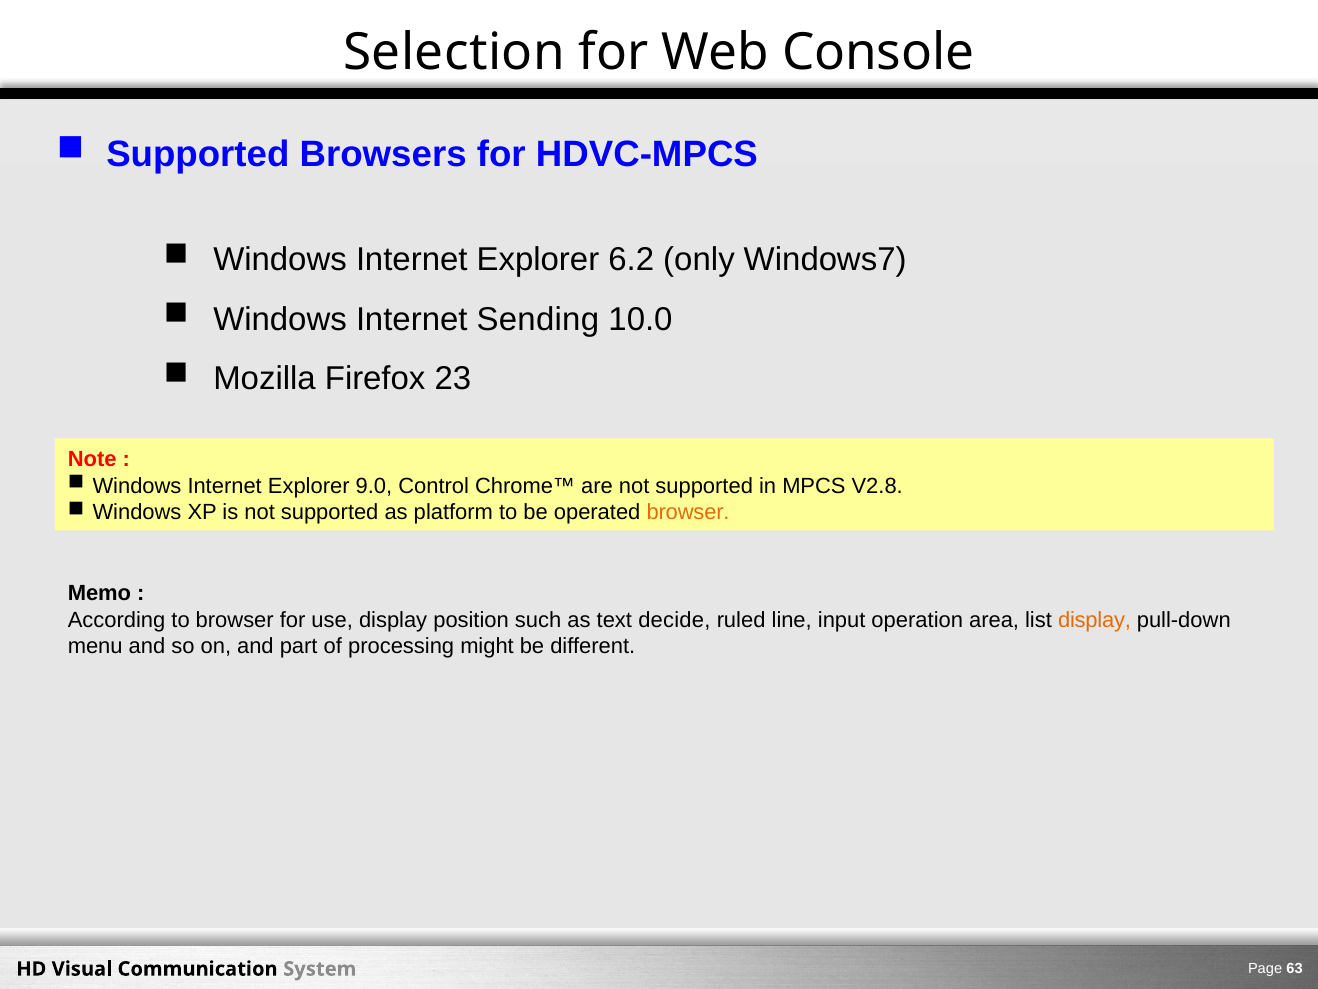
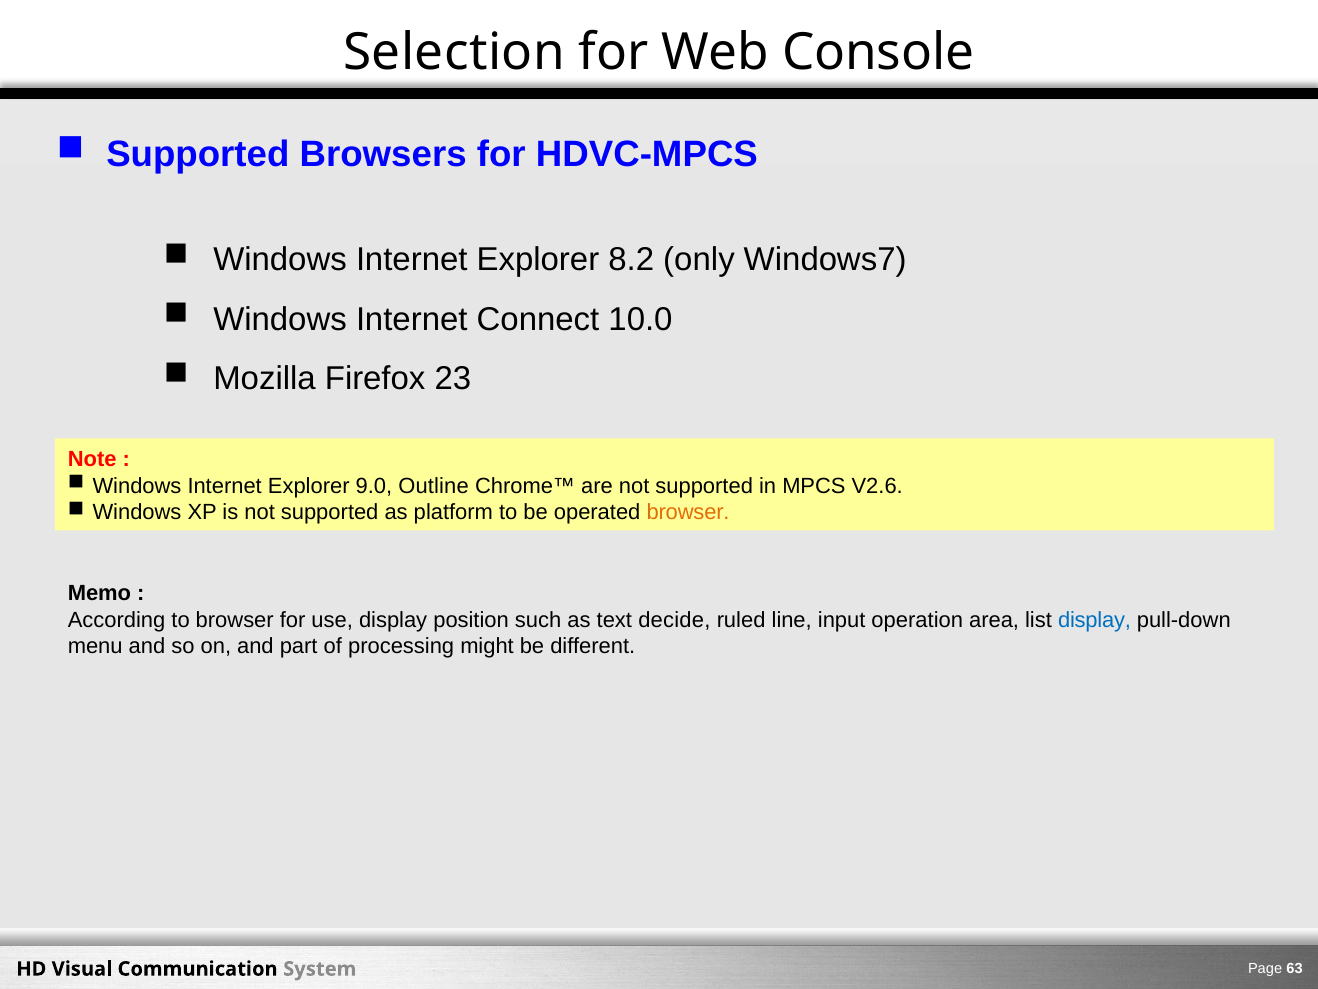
6.2: 6.2 -> 8.2
Sending: Sending -> Connect
Control: Control -> Outline
V2.8: V2.8 -> V2.6
display at (1095, 620) colour: orange -> blue
